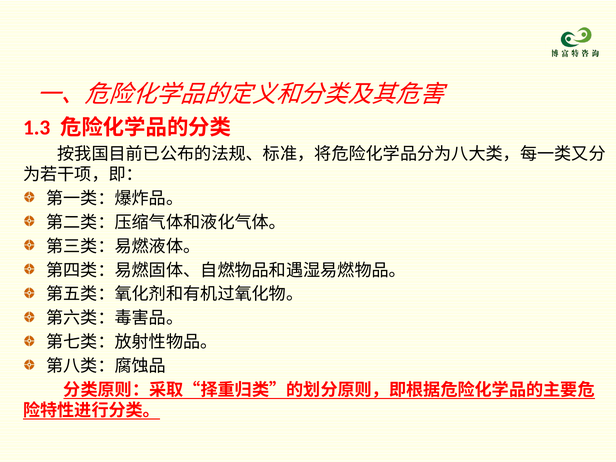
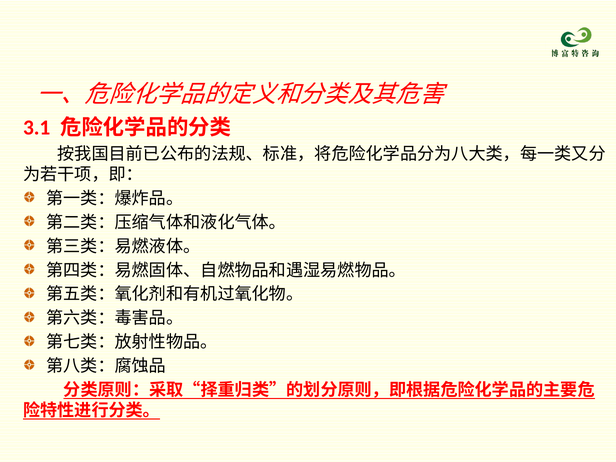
1.3: 1.3 -> 3.1
